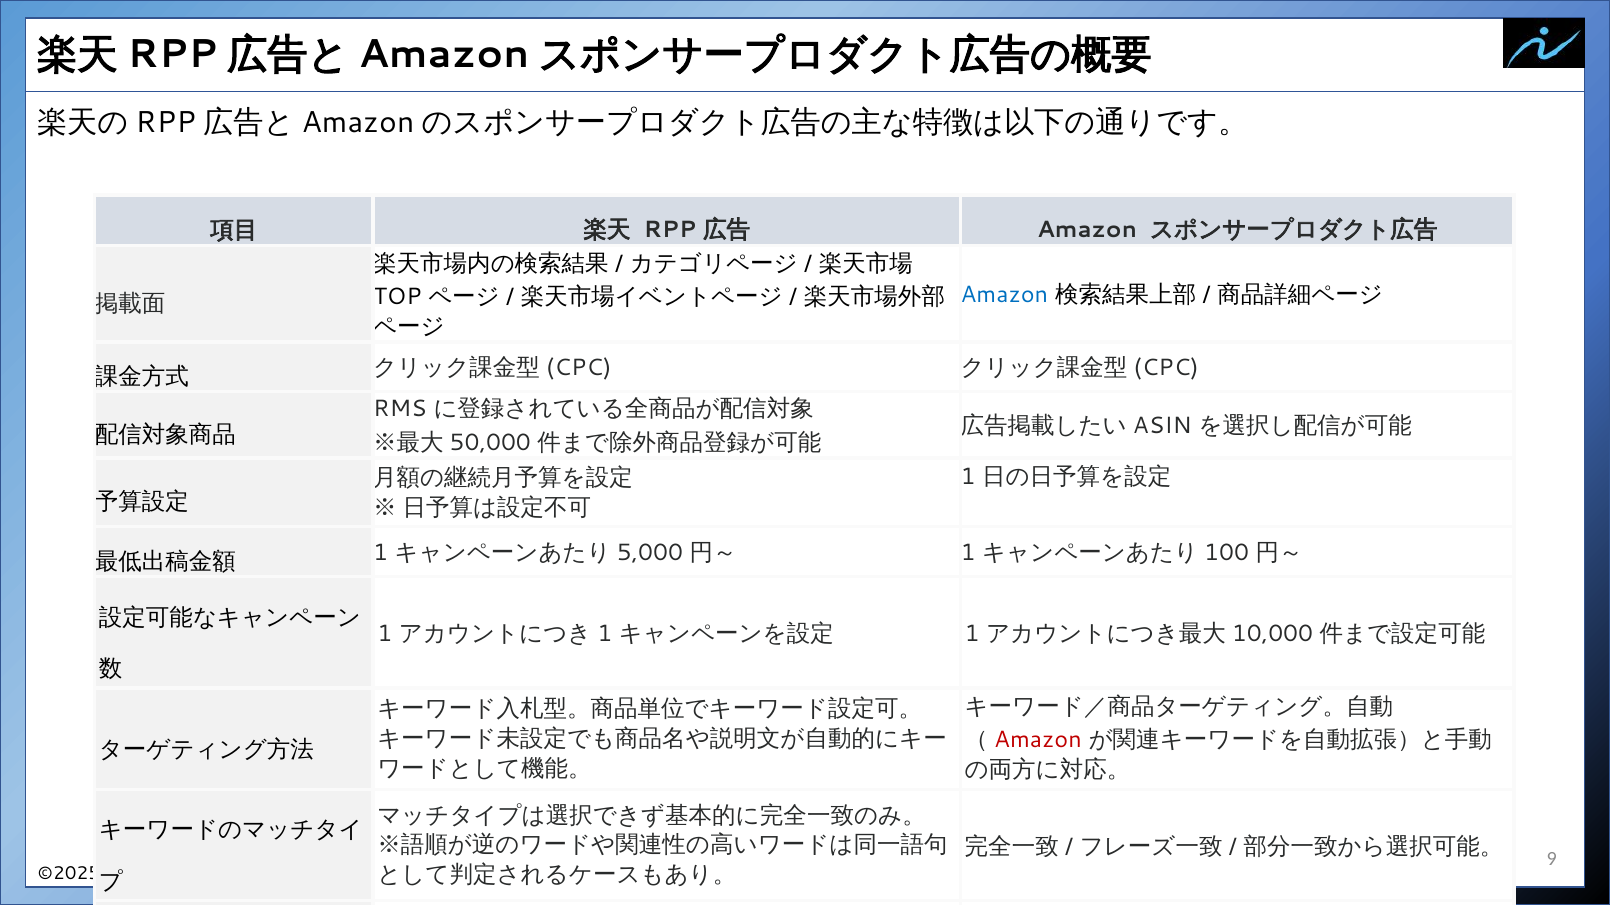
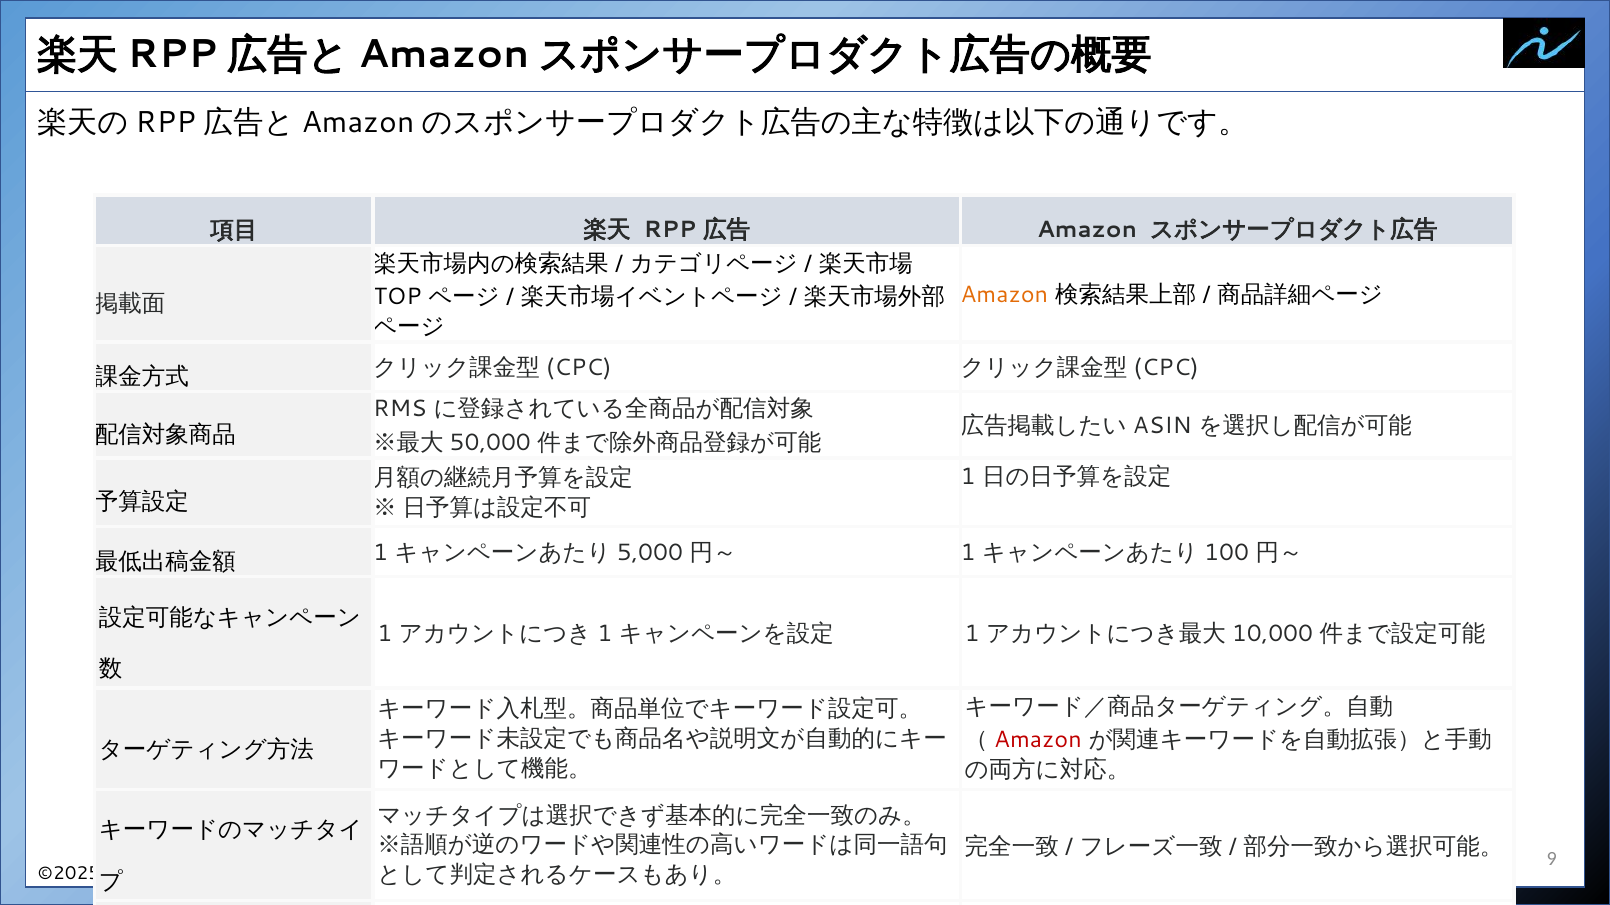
Amazon at (1004, 295) colour: blue -> orange
